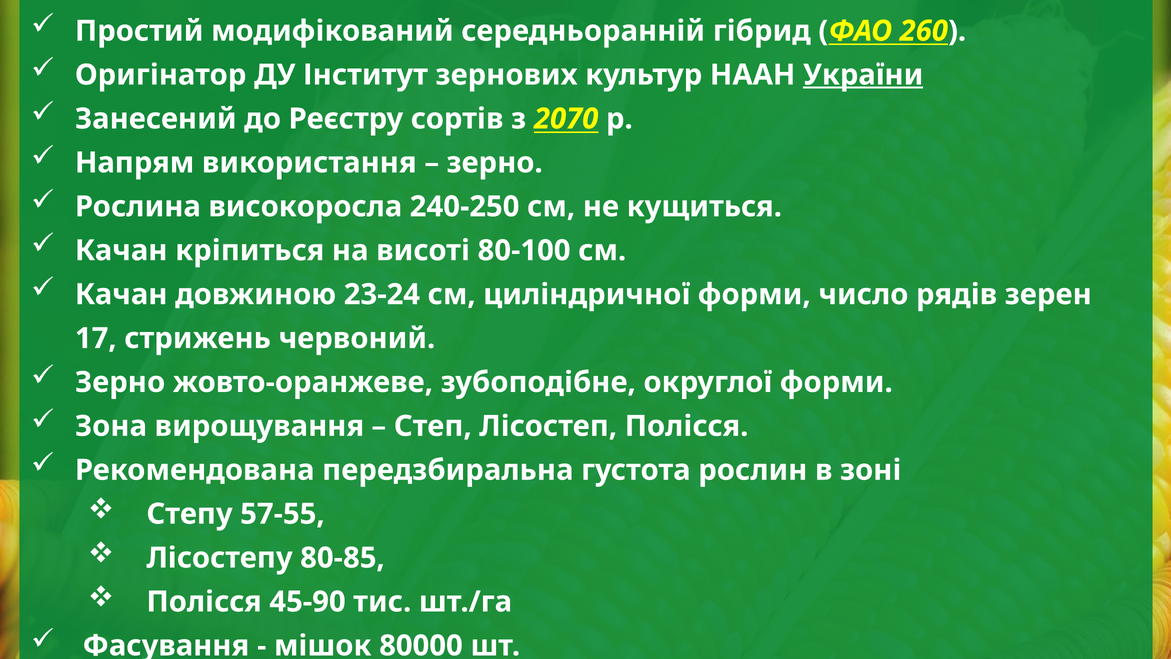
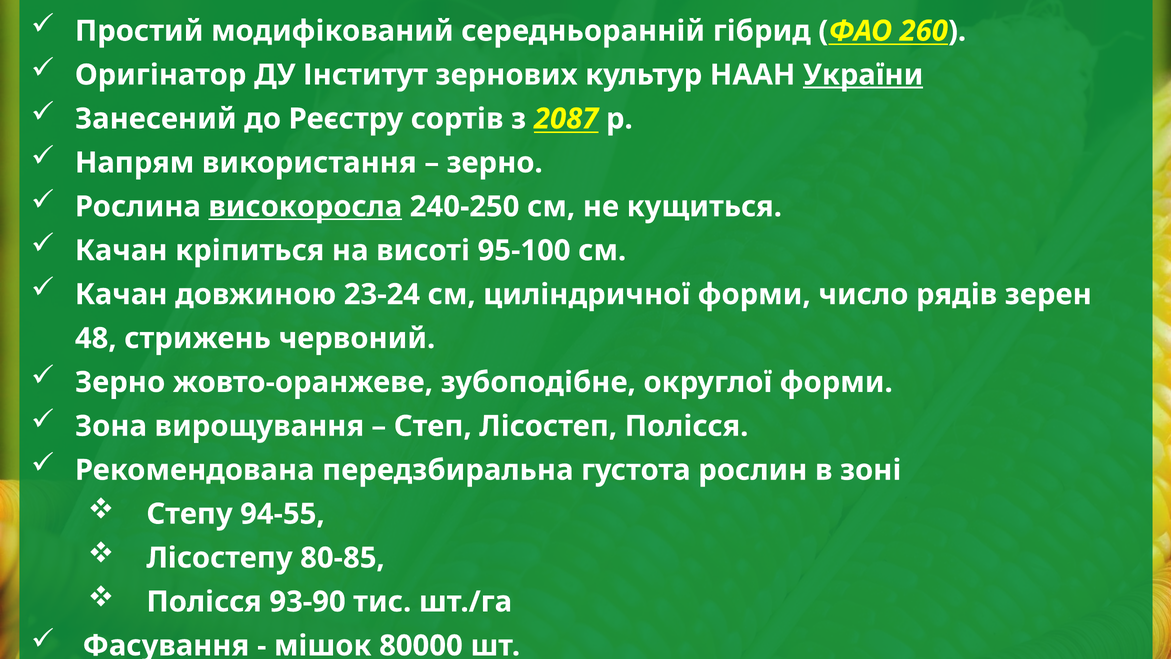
2070: 2070 -> 2087
високоросла underline: none -> present
80-100: 80-100 -> 95-100
17: 17 -> 48
57-55: 57-55 -> 94-55
45-90: 45-90 -> 93-90
